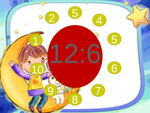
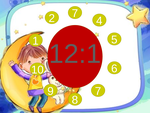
2 5: 5 -> 7
12:6: 12:6 -> 12:1
